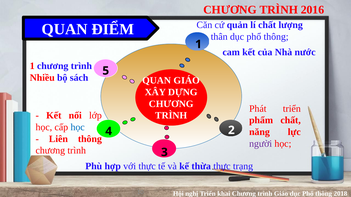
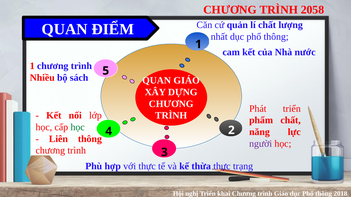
2016: 2016 -> 2058
thân: thân -> nhất
học at (78, 127) colour: blue -> green
